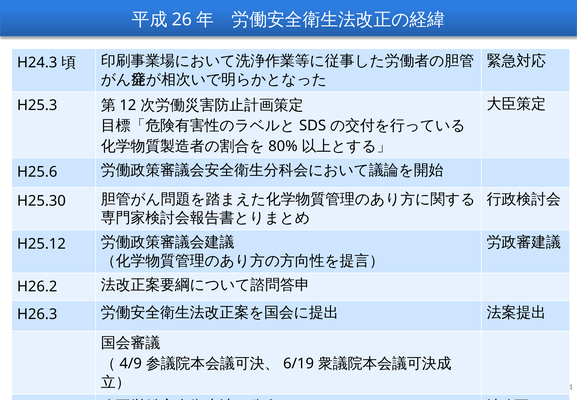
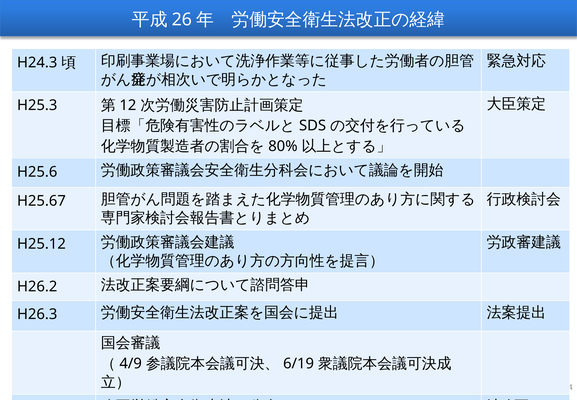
H25.30: H25.30 -> H25.67
